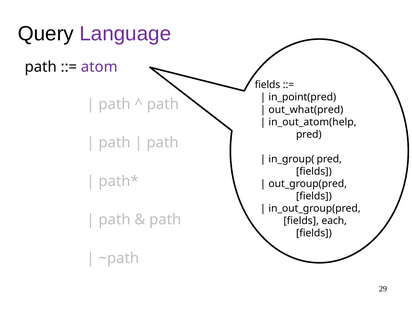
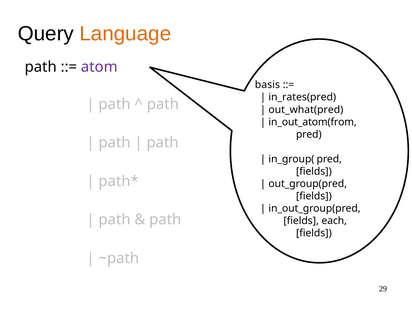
Language colour: purple -> orange
fields at (268, 85): fields -> basis
in_point(pred: in_point(pred -> in_rates(pred
in_out_atom(help: in_out_atom(help -> in_out_atom(from
